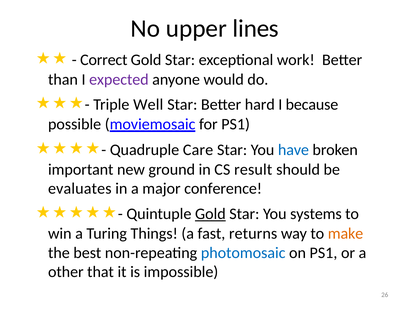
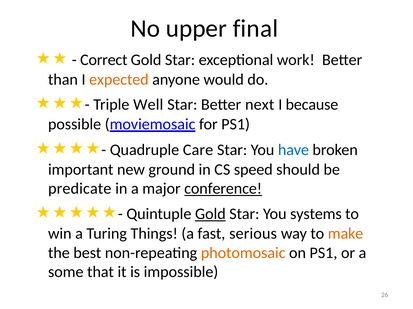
lines: lines -> final
expected colour: purple -> orange
hard: hard -> next
result: result -> speed
evaluates: evaluates -> predicate
conference underline: none -> present
returns: returns -> serious
photomosaic colour: blue -> orange
other: other -> some
